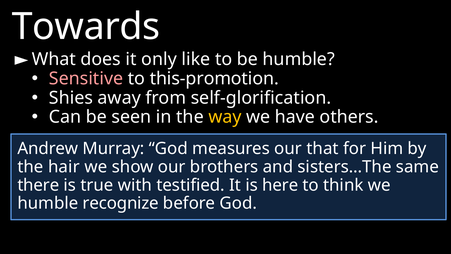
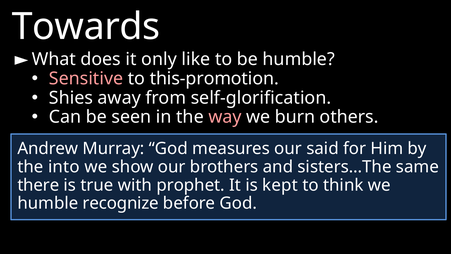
way colour: yellow -> pink
have: have -> burn
that: that -> said
hair: hair -> into
testified: testified -> prophet
here: here -> kept
